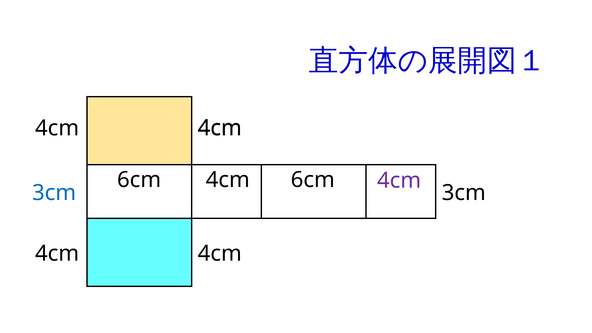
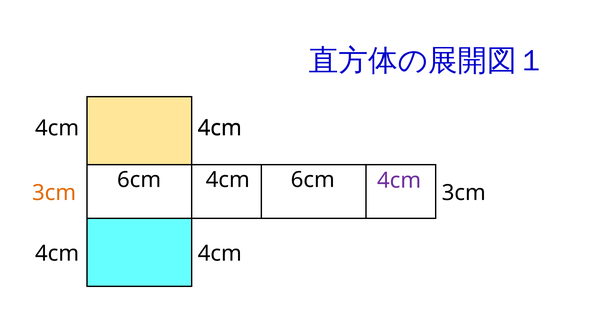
3cm at (54, 193) colour: blue -> orange
